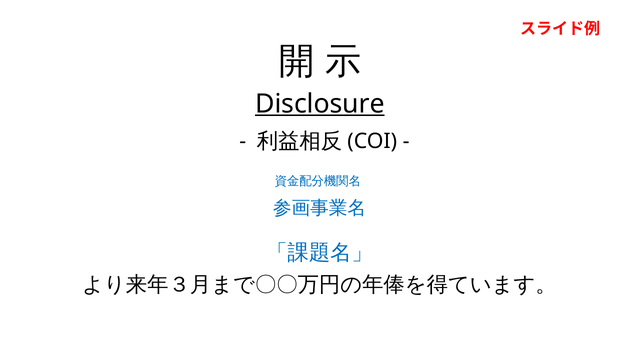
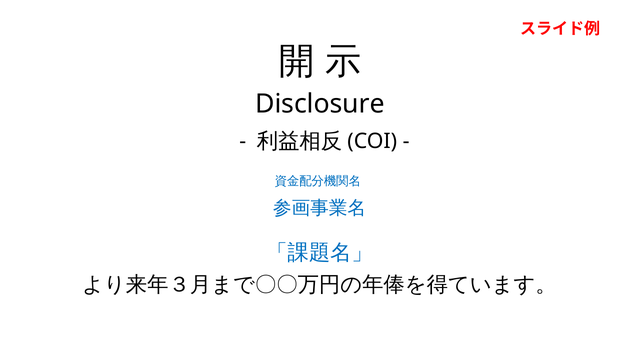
Disclosure underline: present -> none
